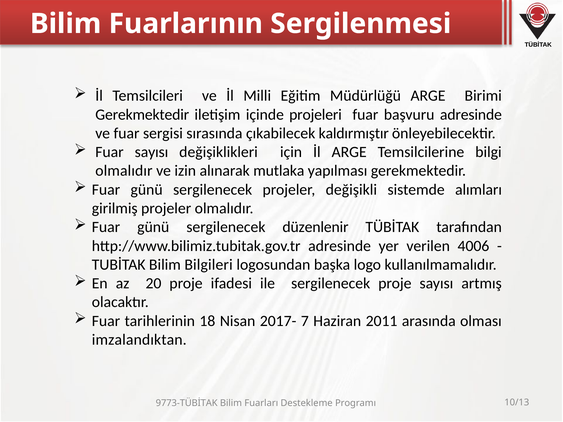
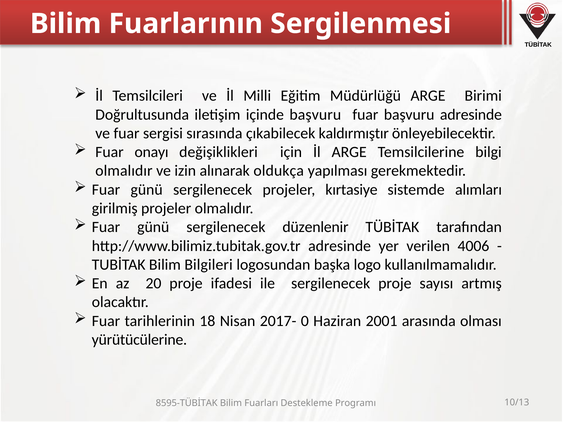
Gerekmektedir at (142, 115): Gerekmektedir -> Doğrultusunda
içinde projeleri: projeleri -> başvuru
Fuar sayısı: sayısı -> onayı
mutlaka: mutlaka -> oldukça
değişikli: değişikli -> kırtasiye
7: 7 -> 0
2011: 2011 -> 2001
imzalandıktan: imzalandıktan -> yürütücülerine
9773-TÜBİTAK: 9773-TÜBİTAK -> 8595-TÜBİTAK
